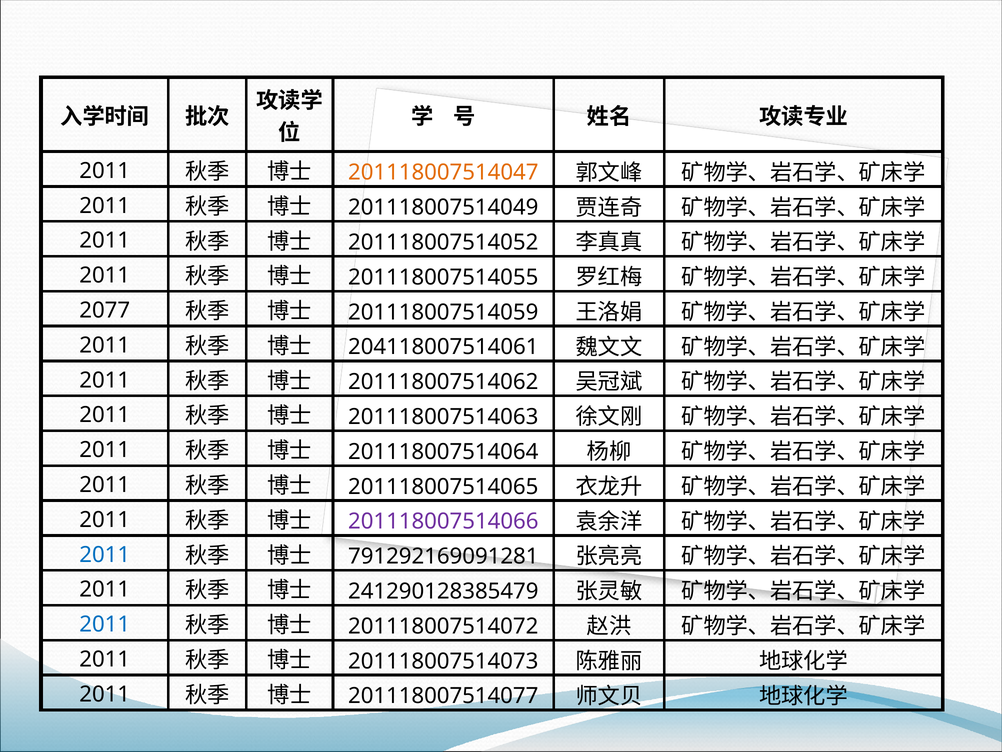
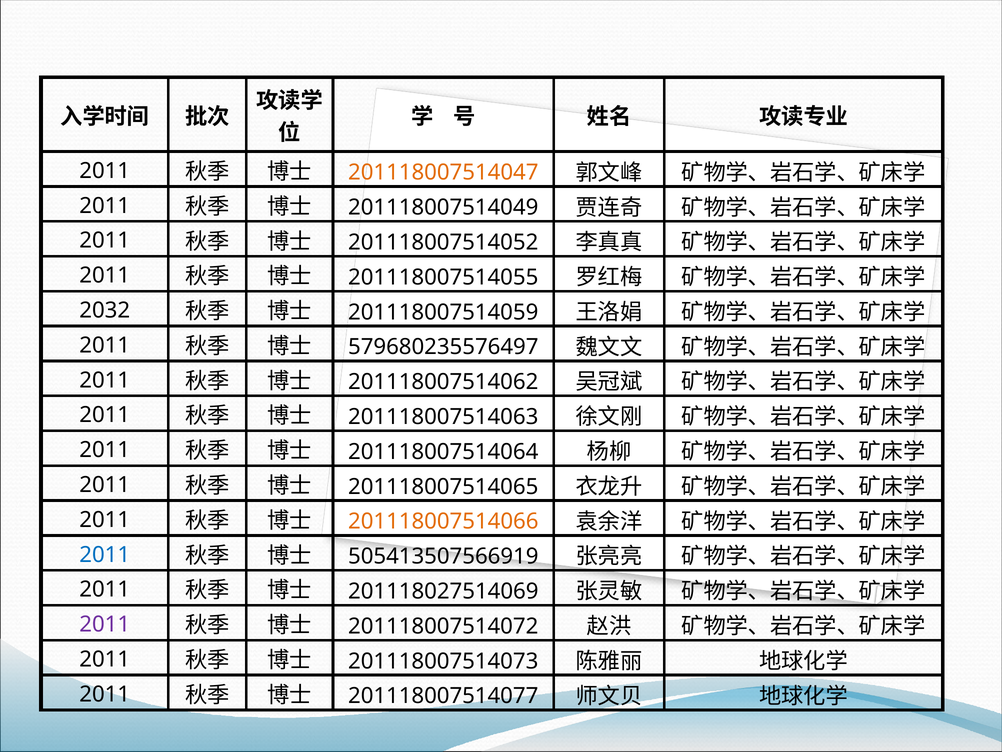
2077: 2077 -> 2032
204118007514061: 204118007514061 -> 579680235576497
201118007514066 colour: purple -> orange
791292169091281: 791292169091281 -> 505413507566919
241290128385479: 241290128385479 -> 201118027514069
2011 at (105, 624) colour: blue -> purple
